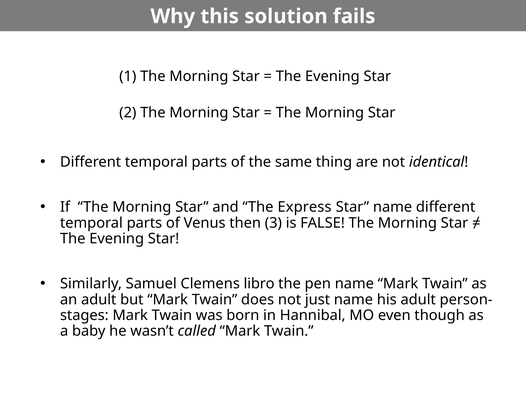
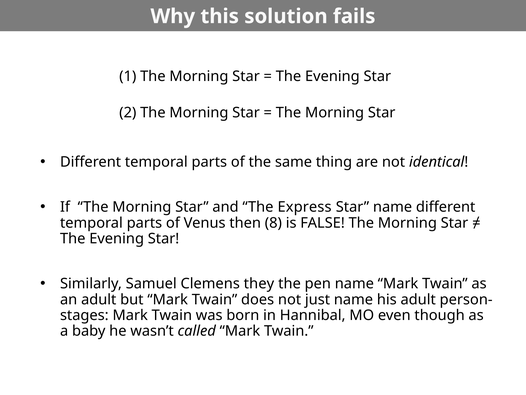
3: 3 -> 8
libro: libro -> they
